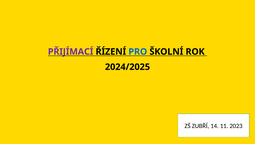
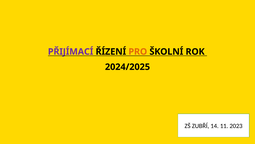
PRO colour: blue -> orange
